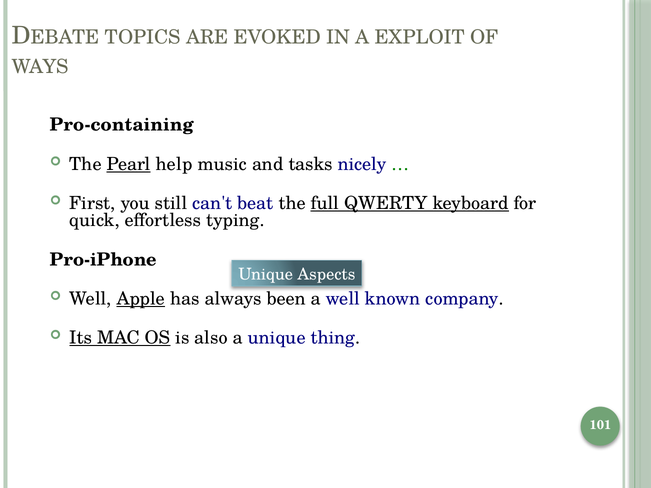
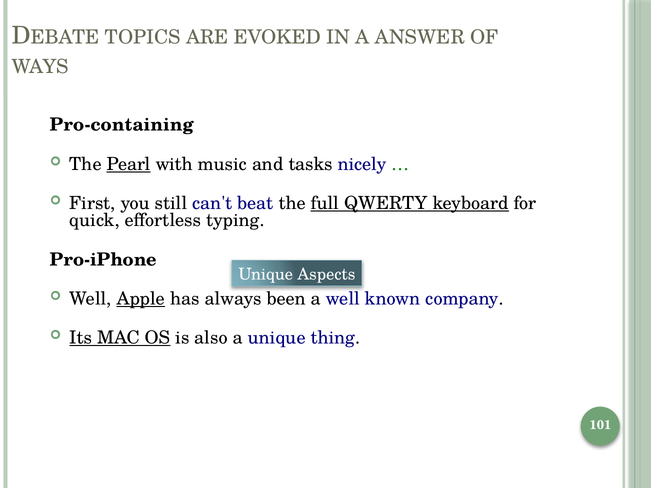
EXPLOIT: EXPLOIT -> ANSWER
help: help -> with
